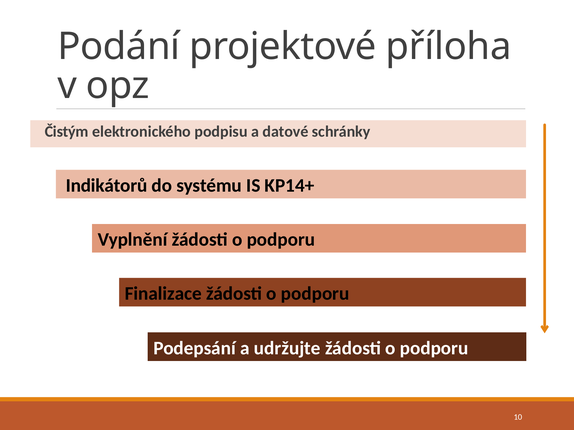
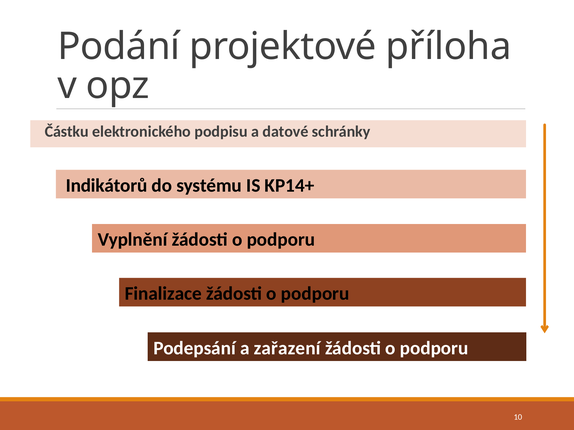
Čistým: Čistým -> Částku
udržujte: udržujte -> zařazení
